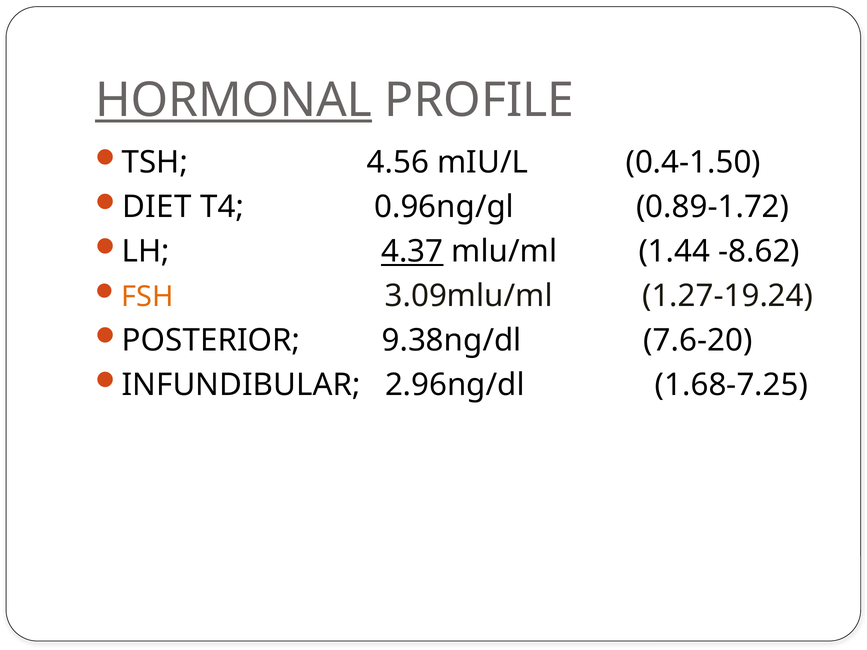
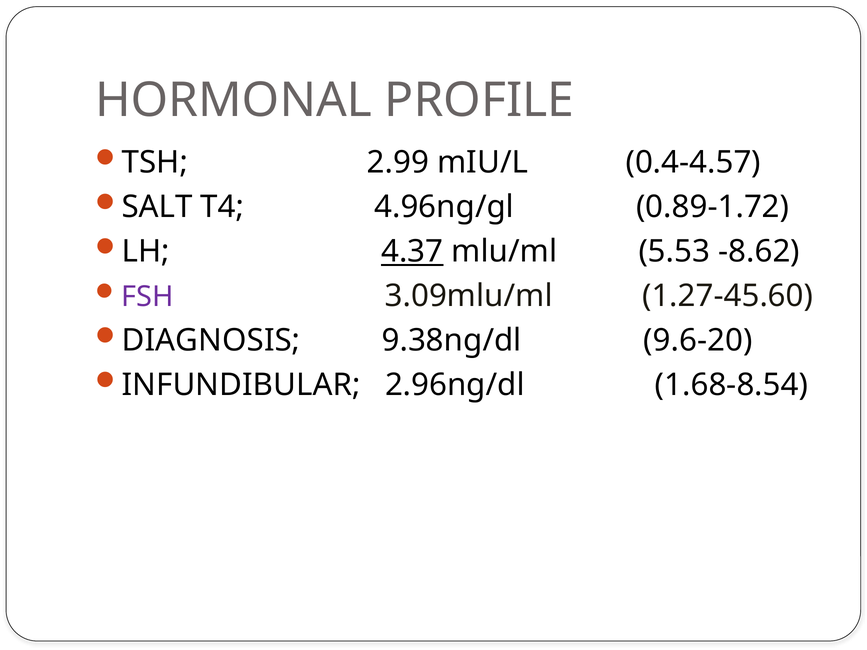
HORMONAL underline: present -> none
4.56: 4.56 -> 2.99
0.4-1.50: 0.4-1.50 -> 0.4-4.57
DIET: DIET -> SALT
0.96ng/gl: 0.96ng/gl -> 4.96ng/gl
1.44: 1.44 -> 5.53
FSH colour: orange -> purple
1.27-19.24: 1.27-19.24 -> 1.27-45.60
POSTERIOR: POSTERIOR -> DIAGNOSIS
7.6-20: 7.6-20 -> 9.6-20
1.68-7.25: 1.68-7.25 -> 1.68-8.54
